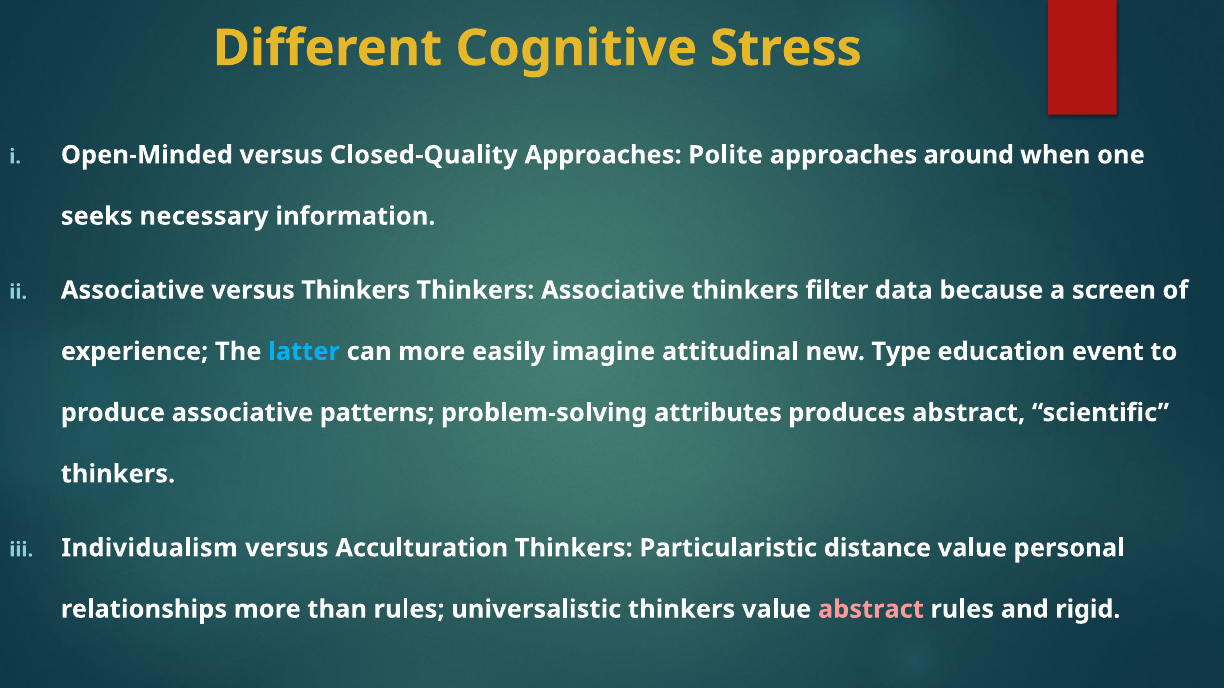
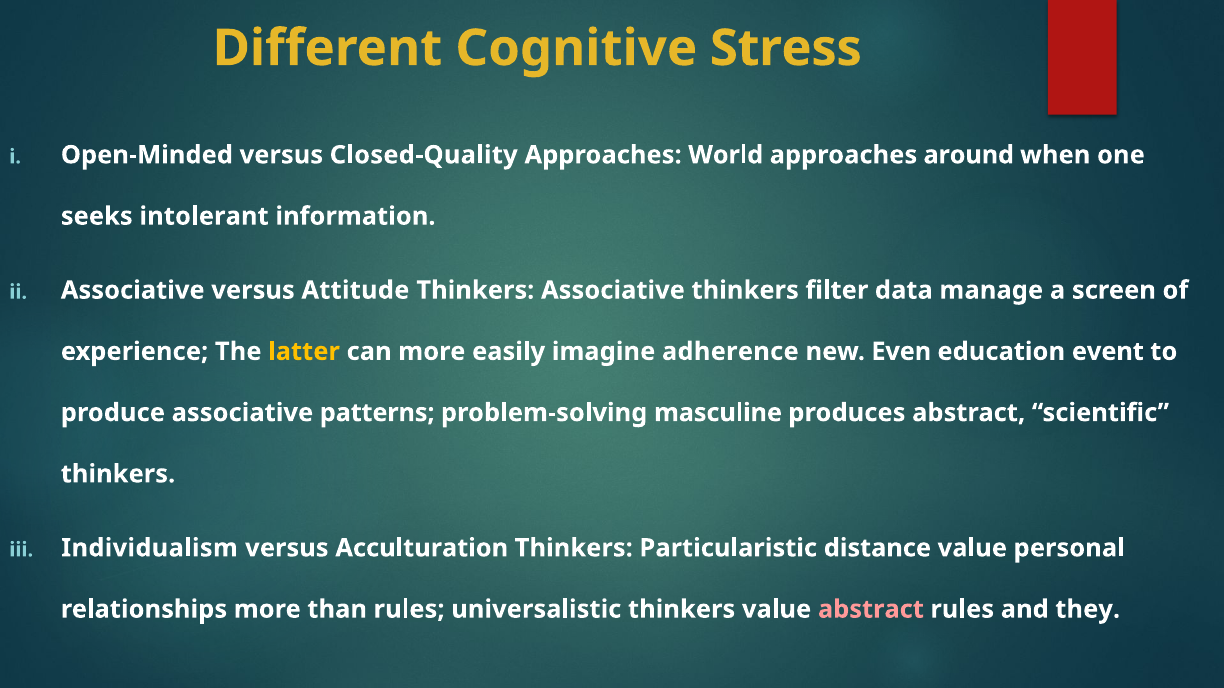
Polite: Polite -> World
necessary: necessary -> intolerant
versus Thinkers: Thinkers -> Attitude
because: because -> manage
latter colour: light blue -> yellow
attitudinal: attitudinal -> adherence
Type: Type -> Even
attributes: attributes -> masculine
rigid: rigid -> they
